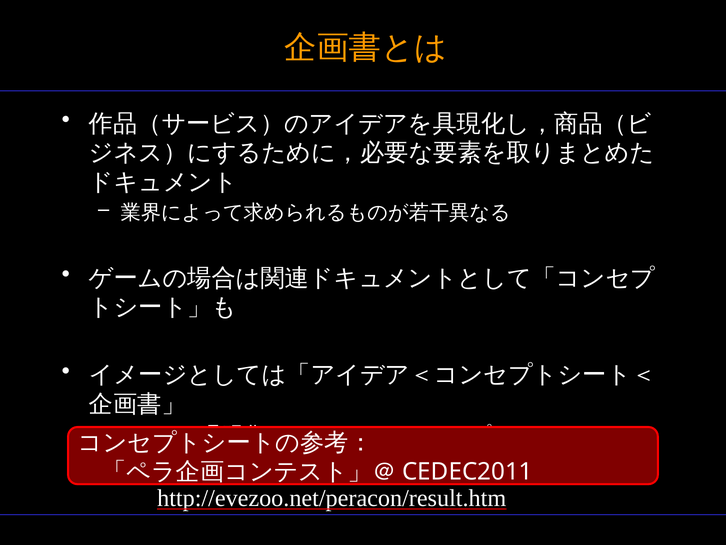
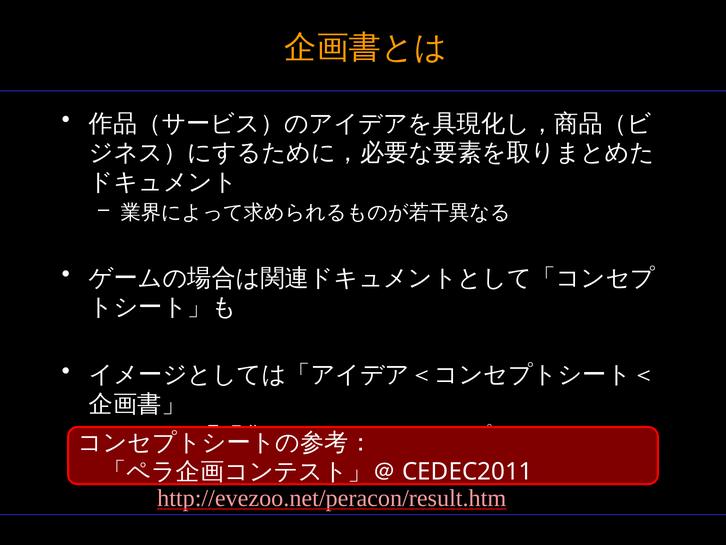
http://evezoo.net/peracon/result.htm colour: white -> pink
